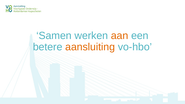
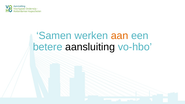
aansluiting colour: orange -> black
